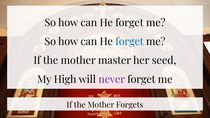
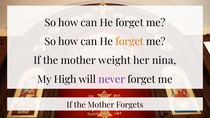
forget at (130, 42) colour: blue -> orange
master: master -> weight
seed: seed -> nina
